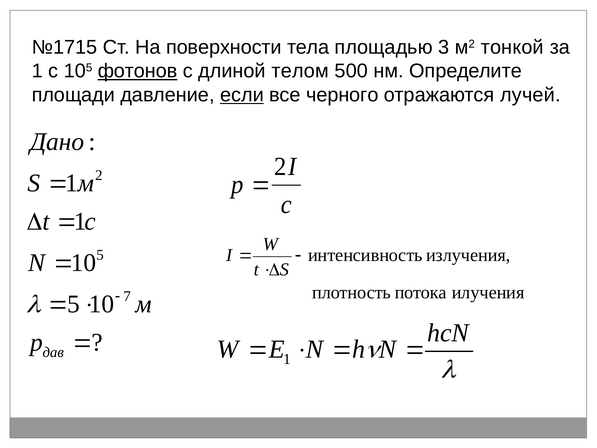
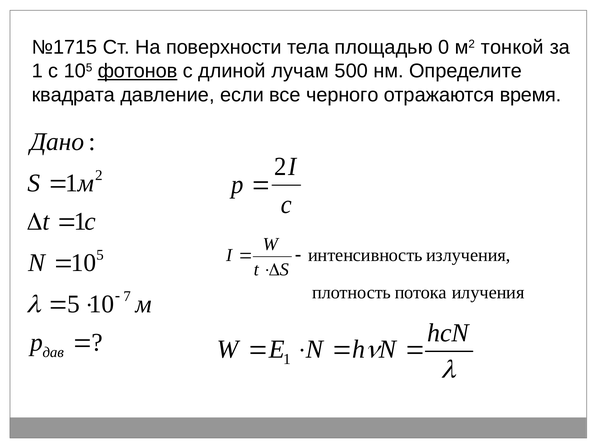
3: 3 -> 0
телом: телом -> лучам
площади: площади -> квадрата
если underline: present -> none
лучей: лучей -> время
